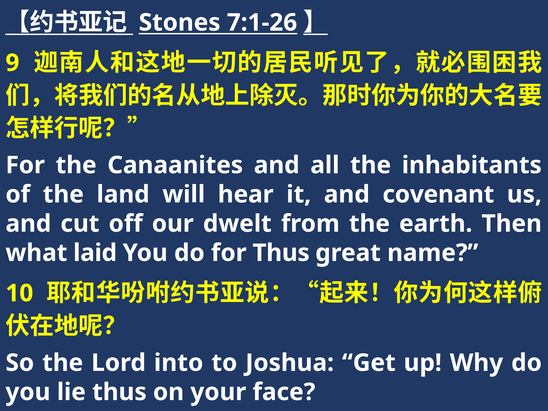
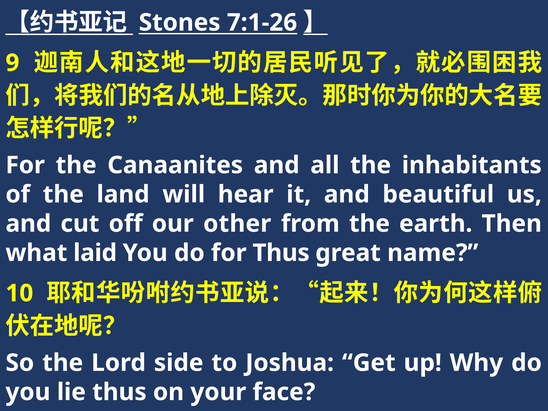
covenant: covenant -> beautiful
dwelt: dwelt -> other
into: into -> side
